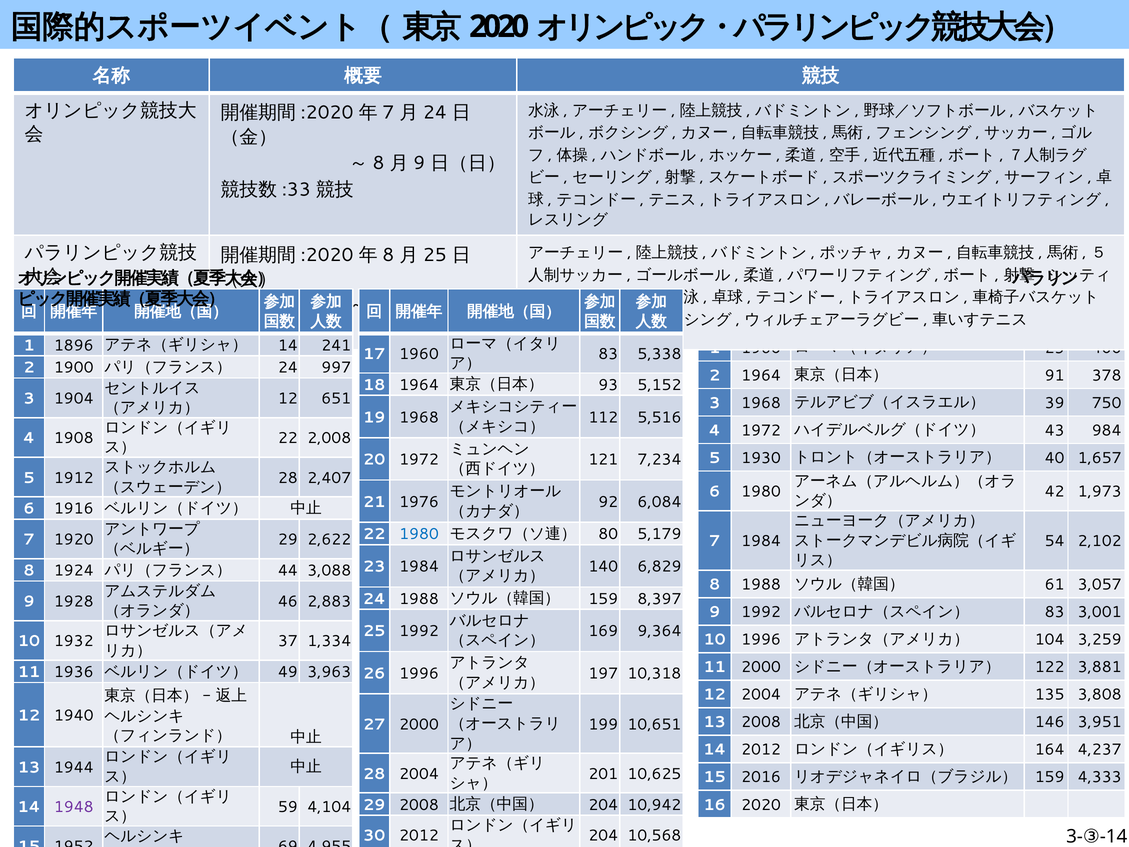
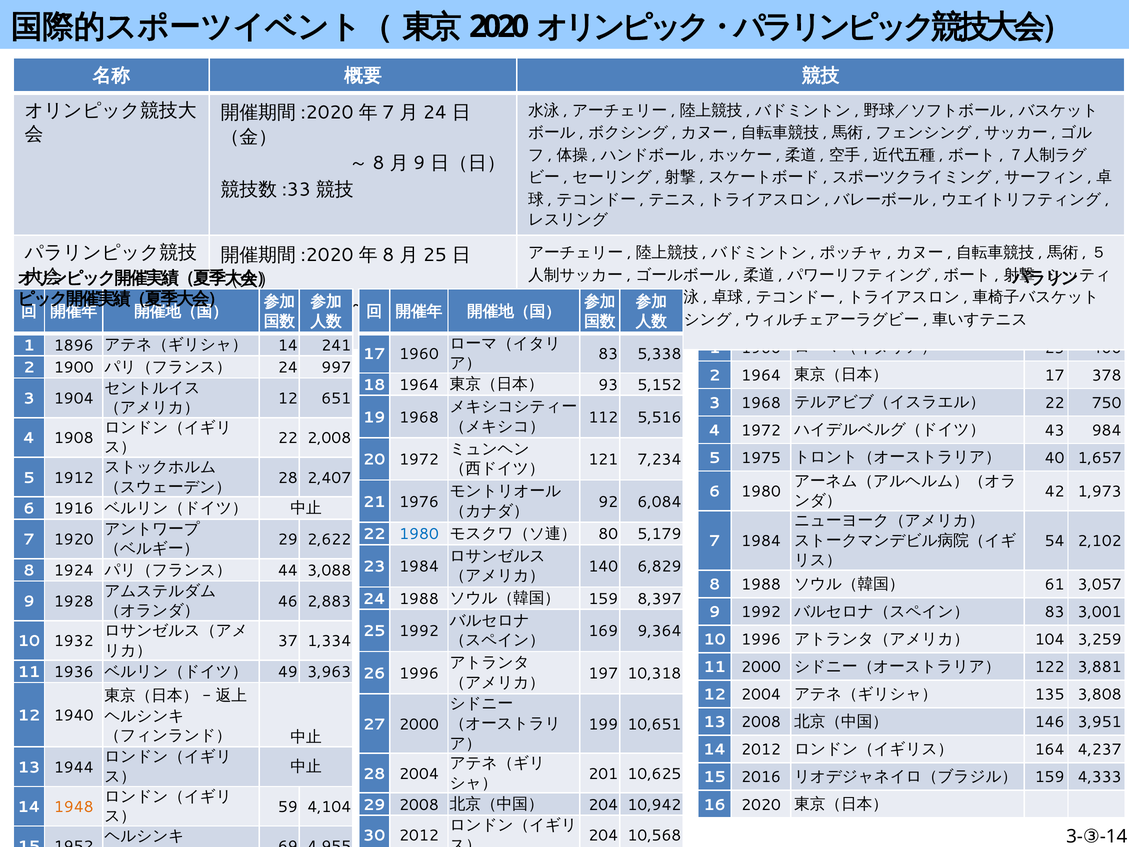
91 at (1055, 375): 91 -> 17
39 at (1055, 403): 39 -> 22
1930: 1930 -> 1975
1948 colour: purple -> orange
